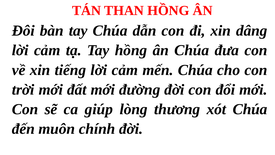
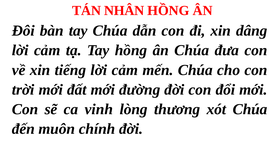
THAN: THAN -> NHÂN
giúp: giúp -> vinh
